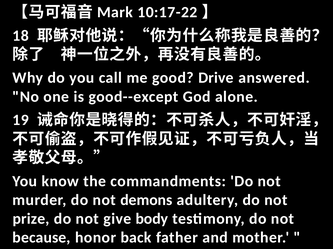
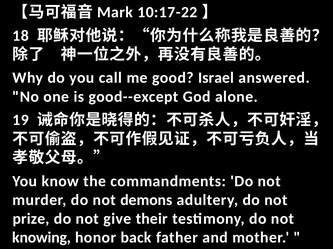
Drive: Drive -> Israel
body: body -> their
because: because -> knowing
